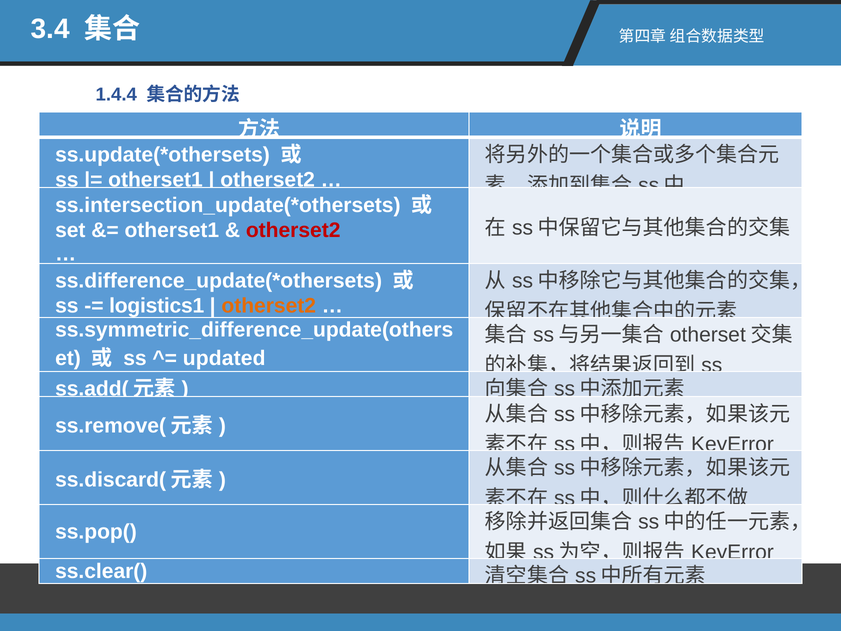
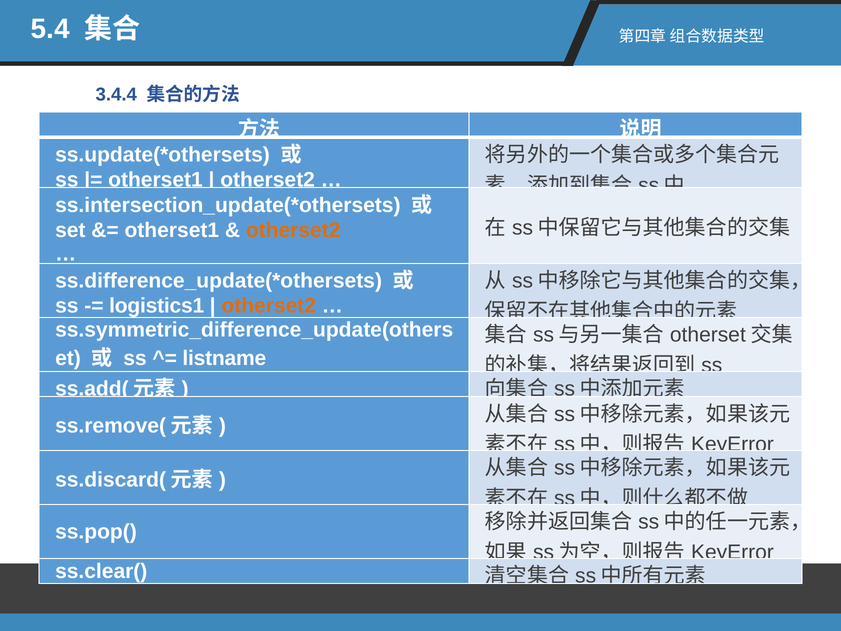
3.4: 3.4 -> 5.4
1.4.4: 1.4.4 -> 3.4.4
otherset2 at (293, 230) colour: red -> orange
updated: updated -> listname
